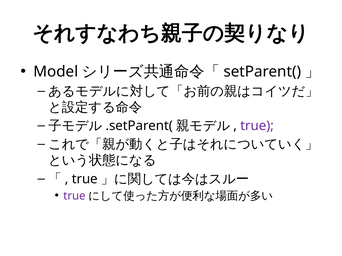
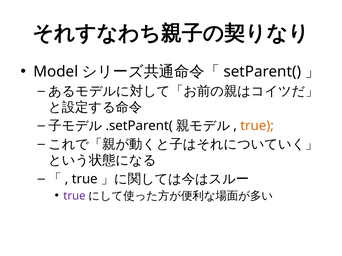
true at (257, 126) colour: purple -> orange
